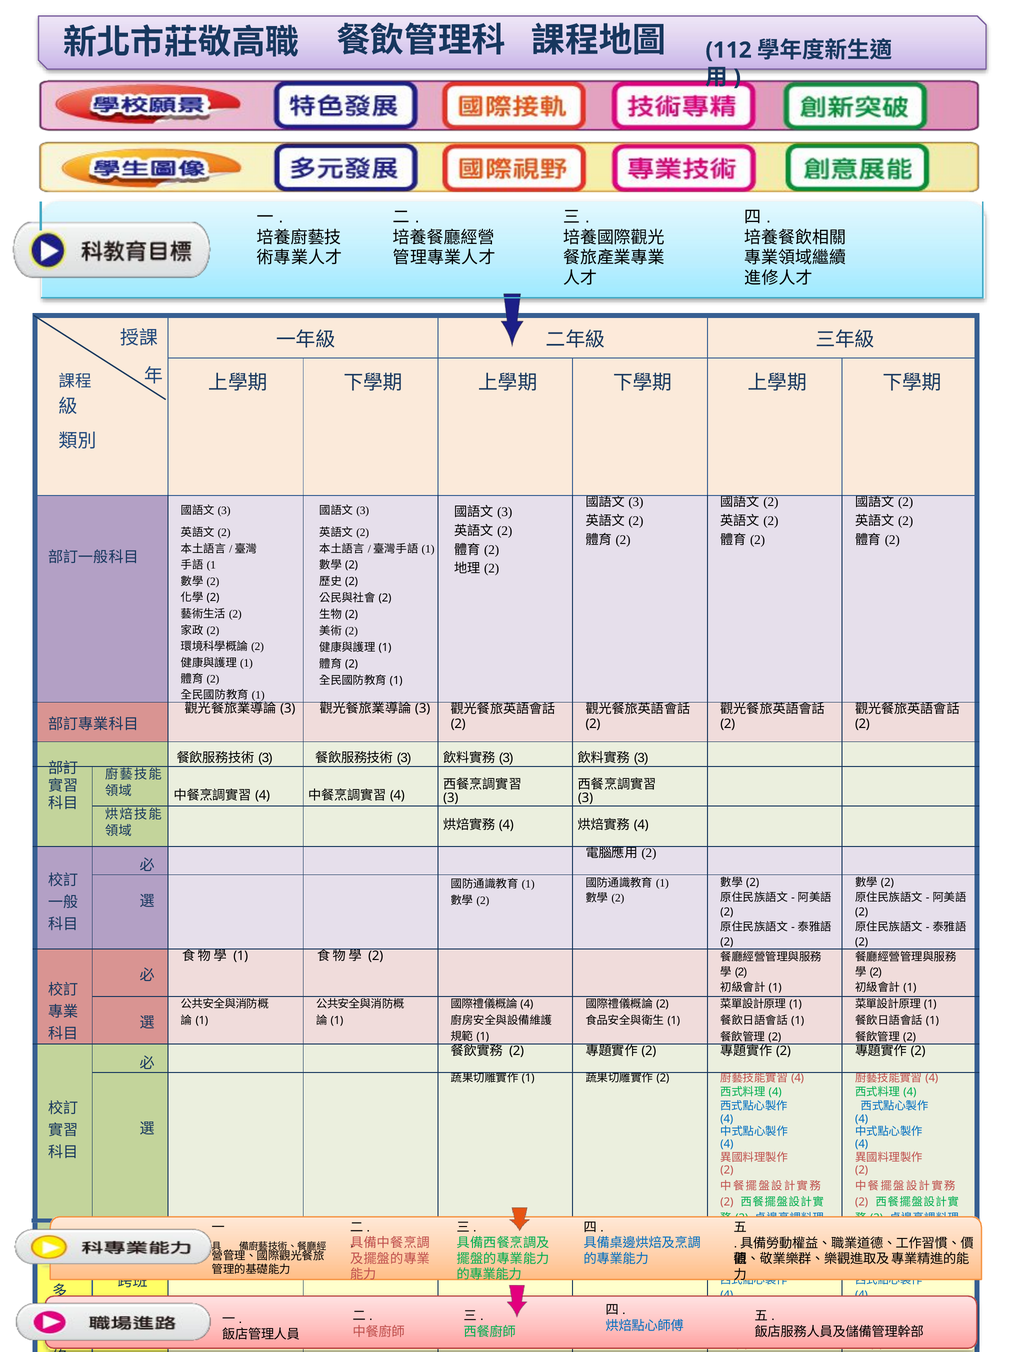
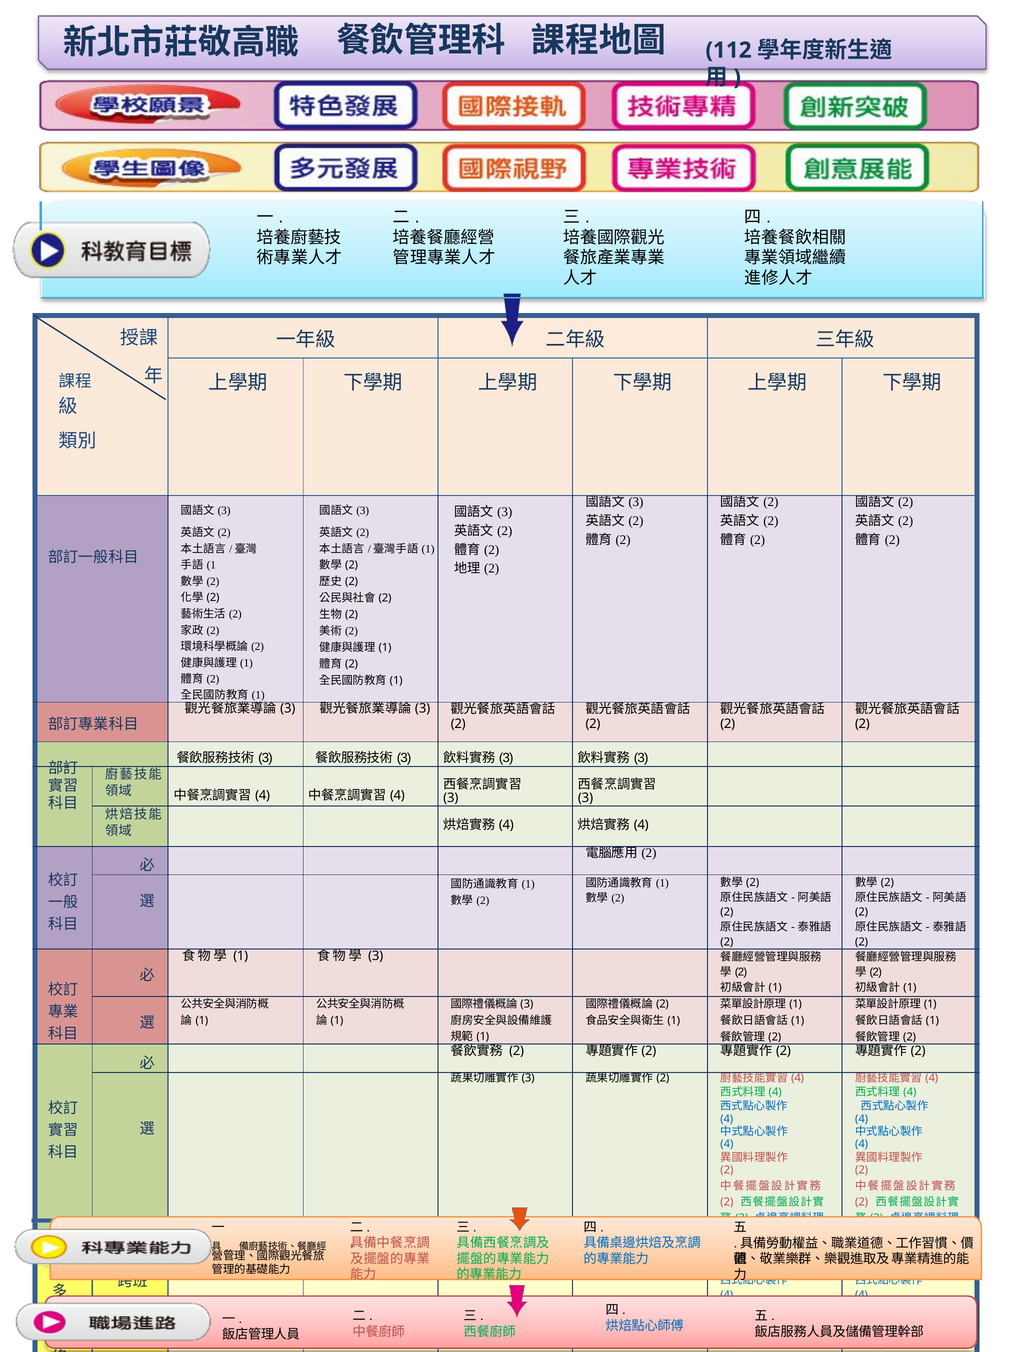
2 at (376, 956): 2 -> 3
4 at (527, 1004): 4 -> 3
1 at (528, 1078): 1 -> 3
